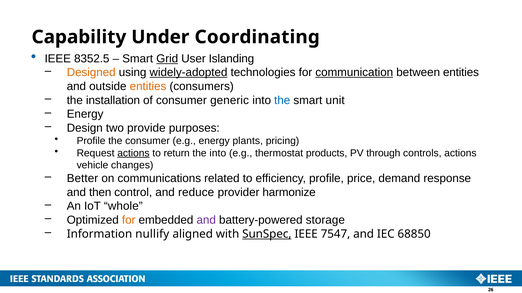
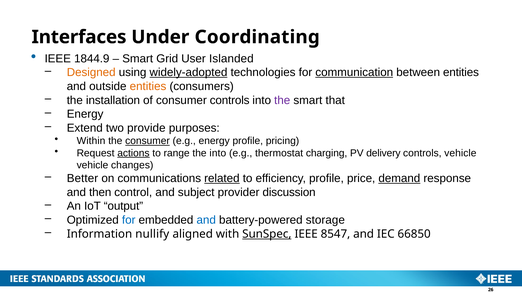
Capability: Capability -> Interfaces
8352.5: 8352.5 -> 1844.9
Grid underline: present -> none
Islanding: Islanding -> Islanded
consumer generic: generic -> controls
the at (282, 100) colour: blue -> purple
unit: unit -> that
Design: Design -> Extend
Profile at (91, 141): Profile -> Within
consumer at (148, 141) underline: none -> present
energy plants: plants -> profile
return: return -> range
products: products -> charging
through: through -> delivery
controls actions: actions -> vehicle
related underline: none -> present
demand underline: none -> present
reduce: reduce -> subject
harmonize: harmonize -> discussion
whole: whole -> output
for at (129, 220) colour: orange -> blue
and at (206, 220) colour: purple -> blue
7547: 7547 -> 8547
68850: 68850 -> 66850
